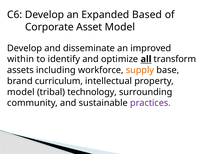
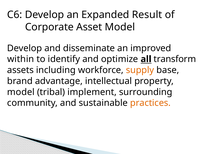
Based: Based -> Result
curriculum: curriculum -> advantage
technology: technology -> implement
practices colour: purple -> orange
